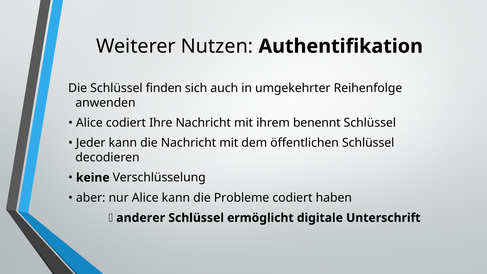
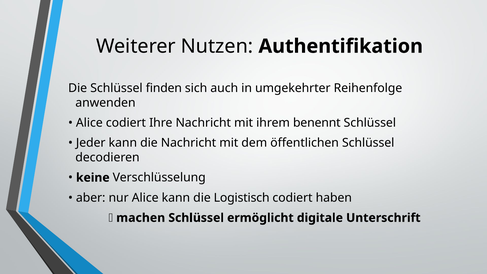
Probleme: Probleme -> Logistisch
anderer: anderer -> machen
